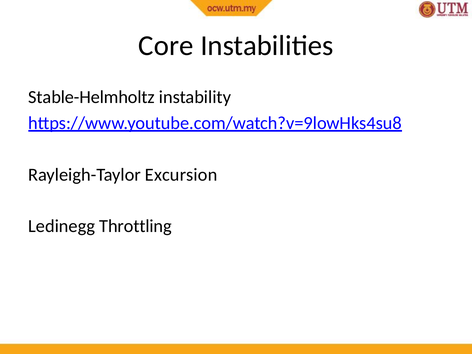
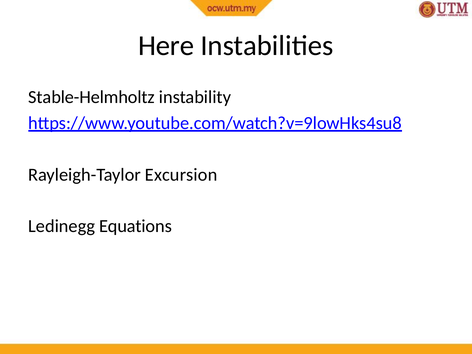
Core: Core -> Here
Throttling: Throttling -> Equations
